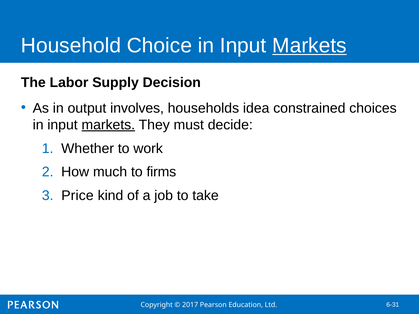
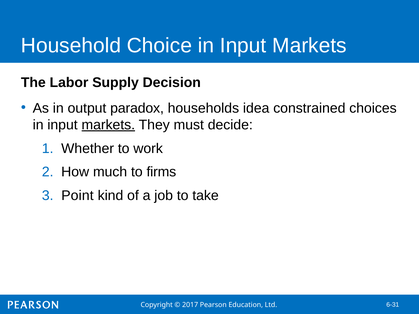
Markets at (309, 46) underline: present -> none
involves: involves -> paradox
Price: Price -> Point
